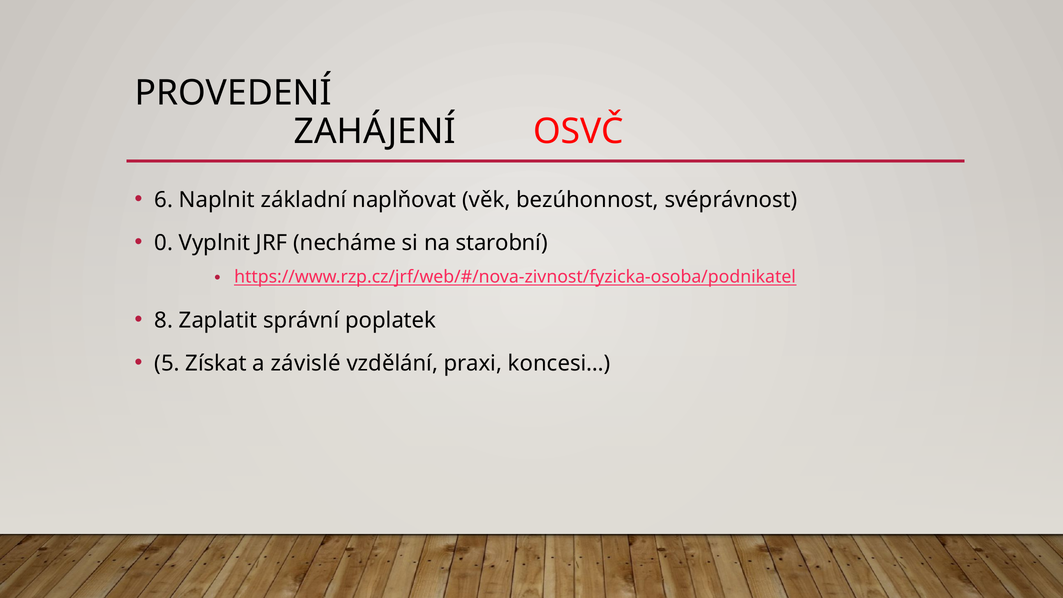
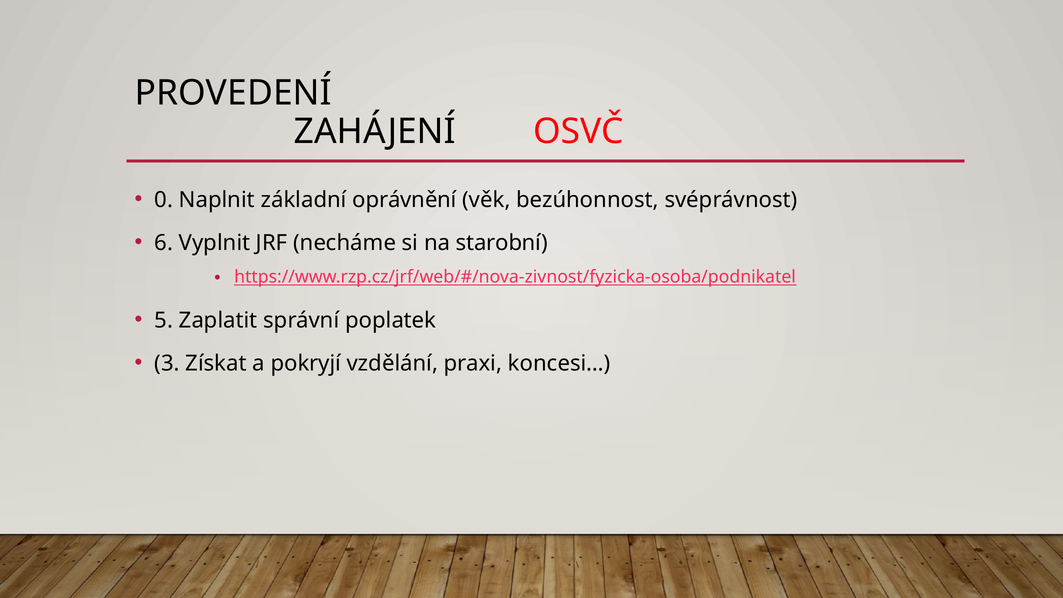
6: 6 -> 0
naplňovat: naplňovat -> oprávnění
0: 0 -> 6
8: 8 -> 5
5: 5 -> 3
závislé: závislé -> pokryjí
